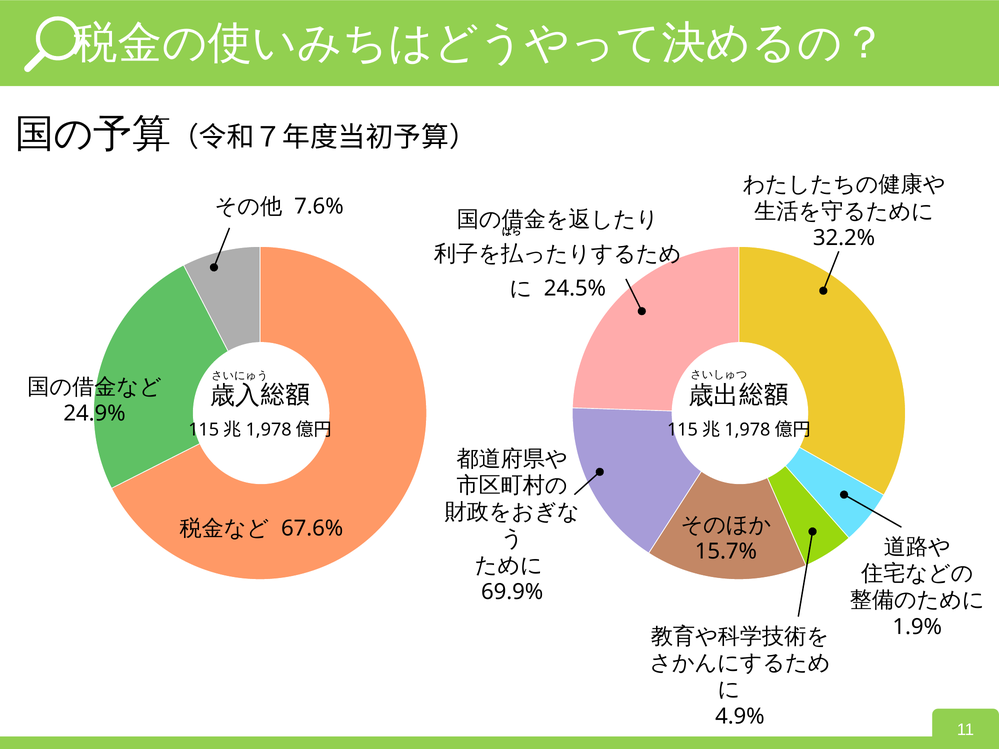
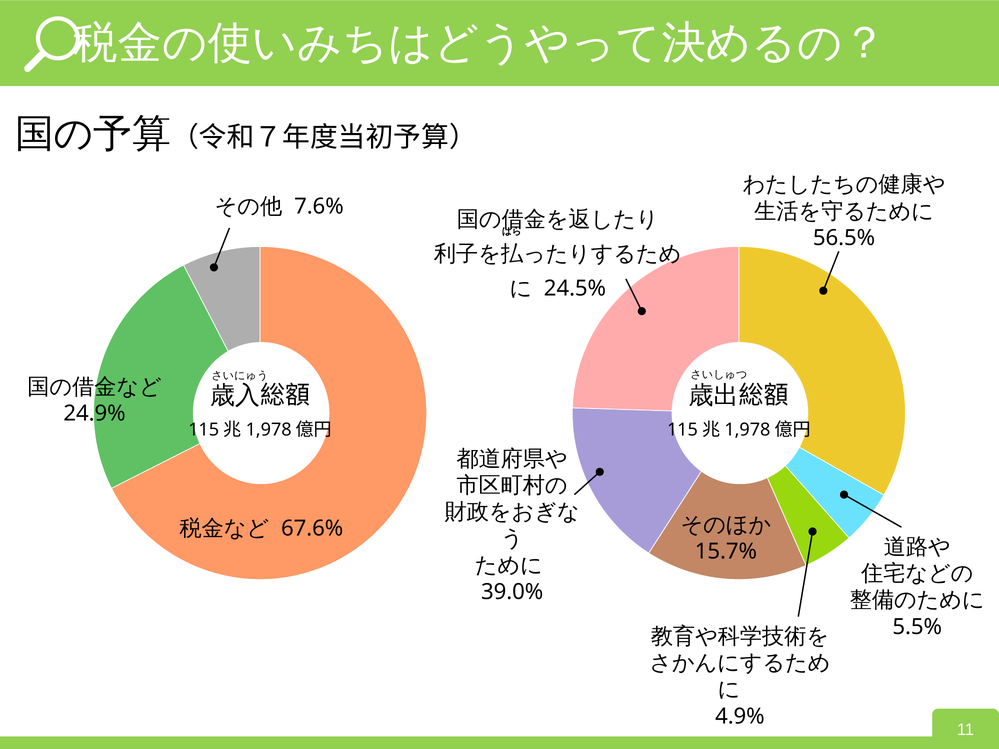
32.2%: 32.2% -> 56.5%
69.9%: 69.9% -> 39.0%
1.9%: 1.9% -> 5.5%
